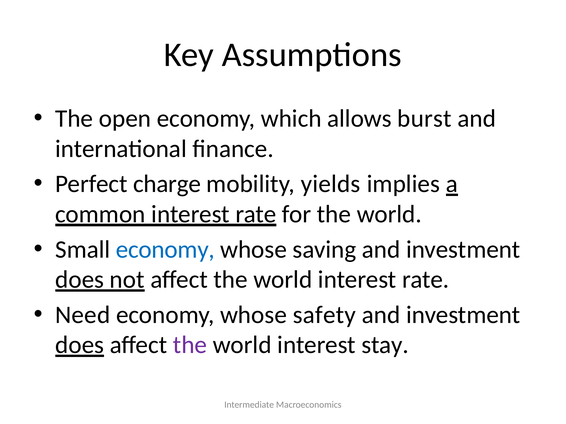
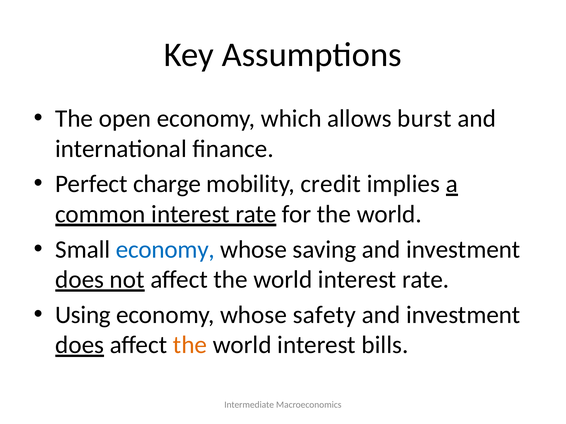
yields: yields -> credit
Need: Need -> Using
the at (190, 345) colour: purple -> orange
stay: stay -> bills
